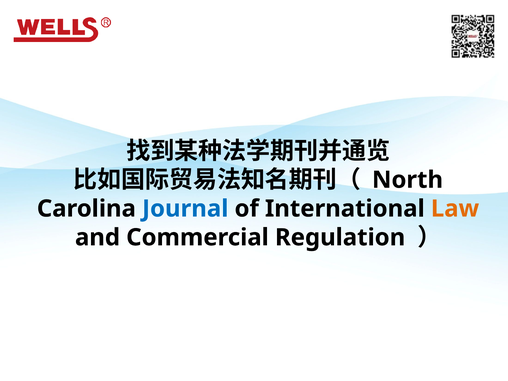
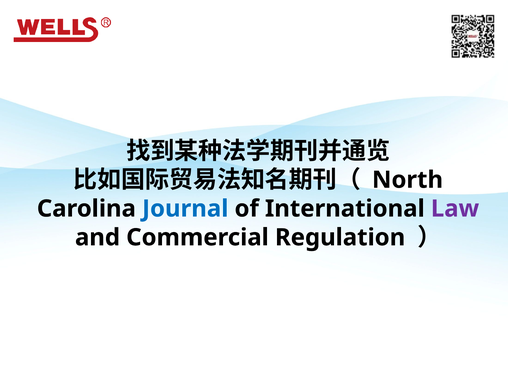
Law colour: orange -> purple
